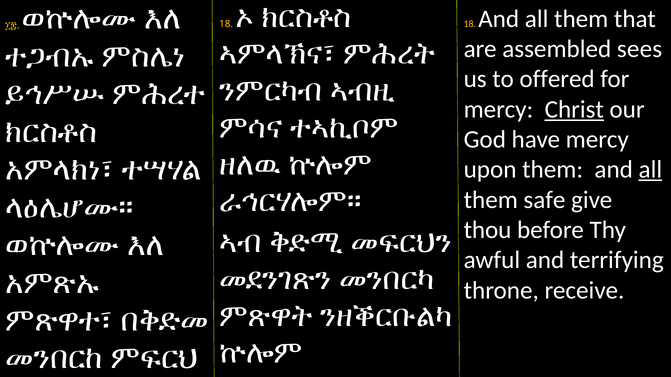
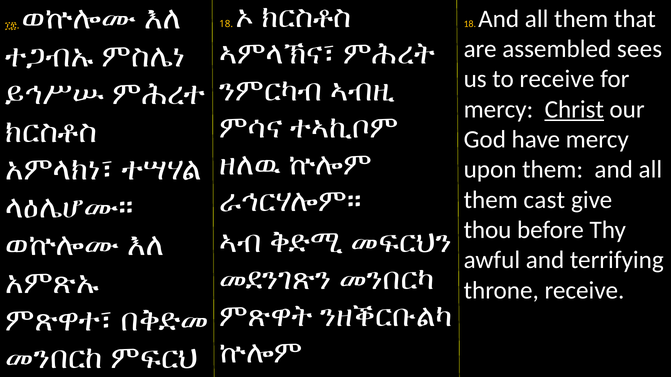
to offered: offered -> receive
all at (650, 170) underline: present -> none
safe: safe -> cast
